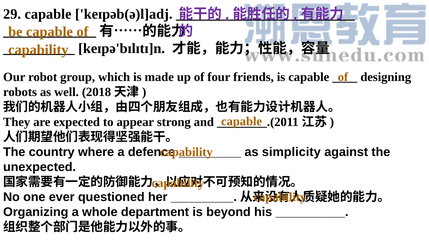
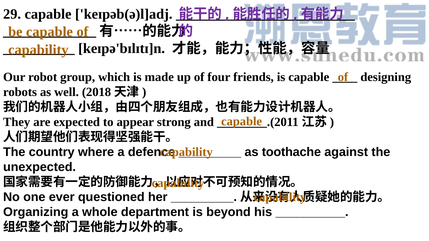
simplicity: simplicity -> toothache
